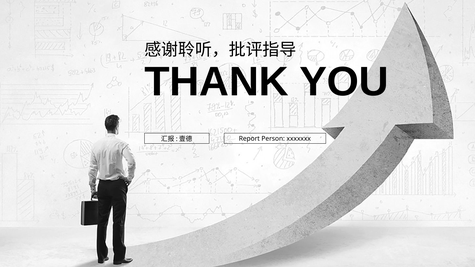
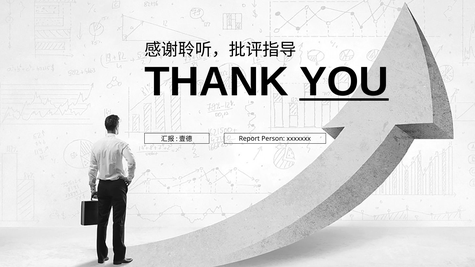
YOU underline: none -> present
